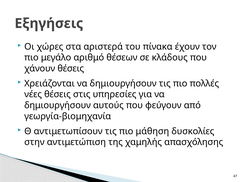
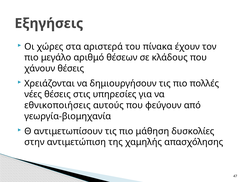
δημιουργήσουν at (58, 105): δημιουργήσουν -> εθνικοποιήσεις
